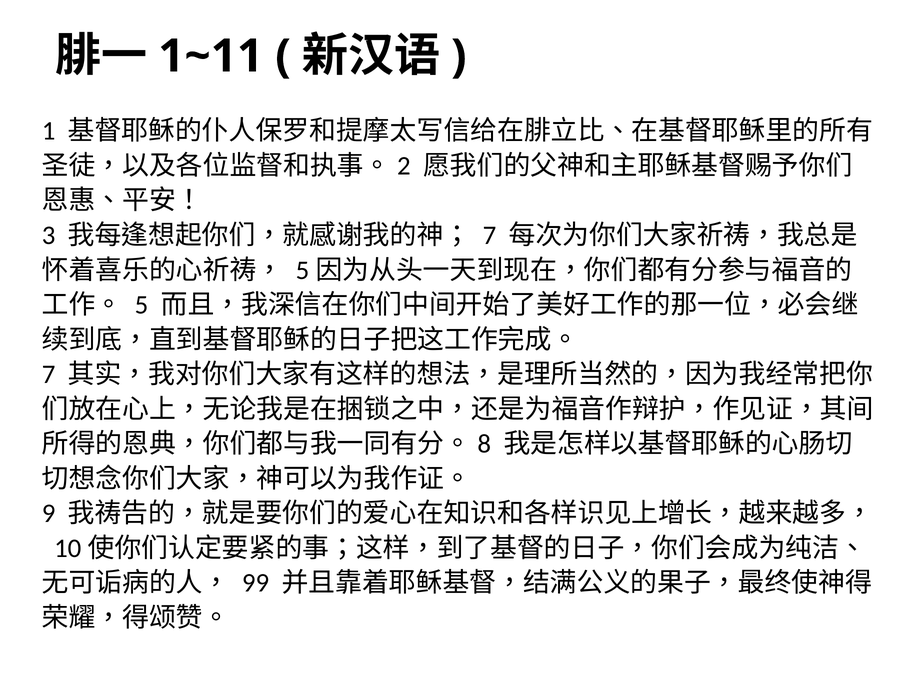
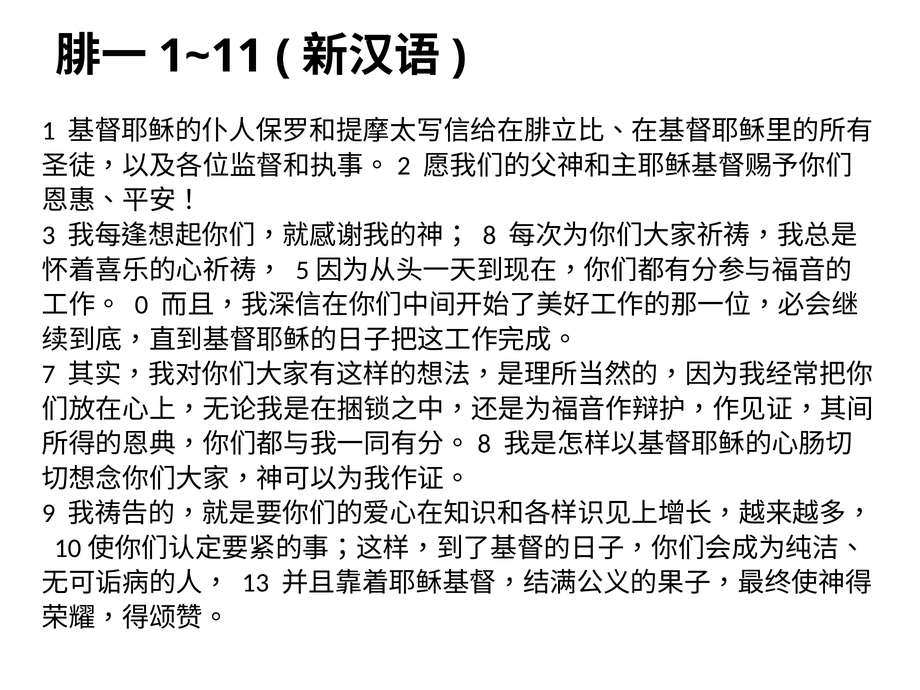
7 at (490, 235): 7 -> 8
5: 5 -> 0
99: 99 -> 13
